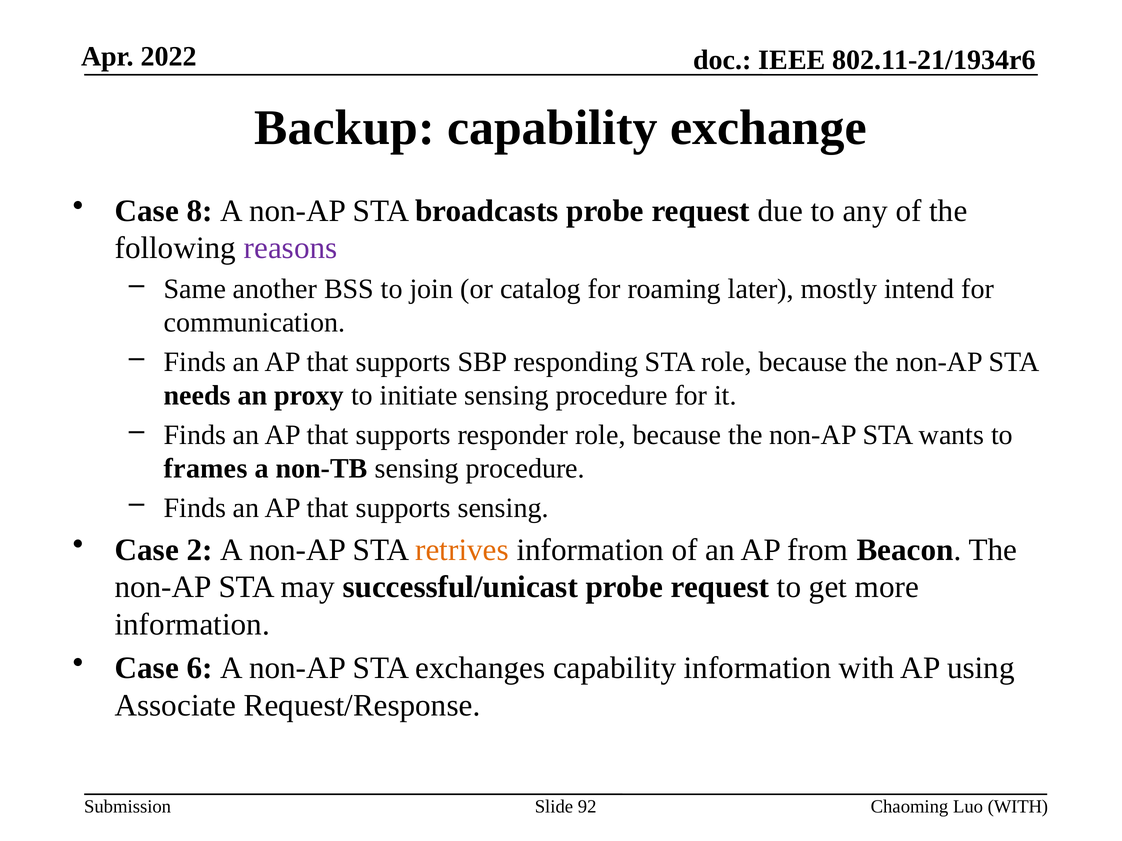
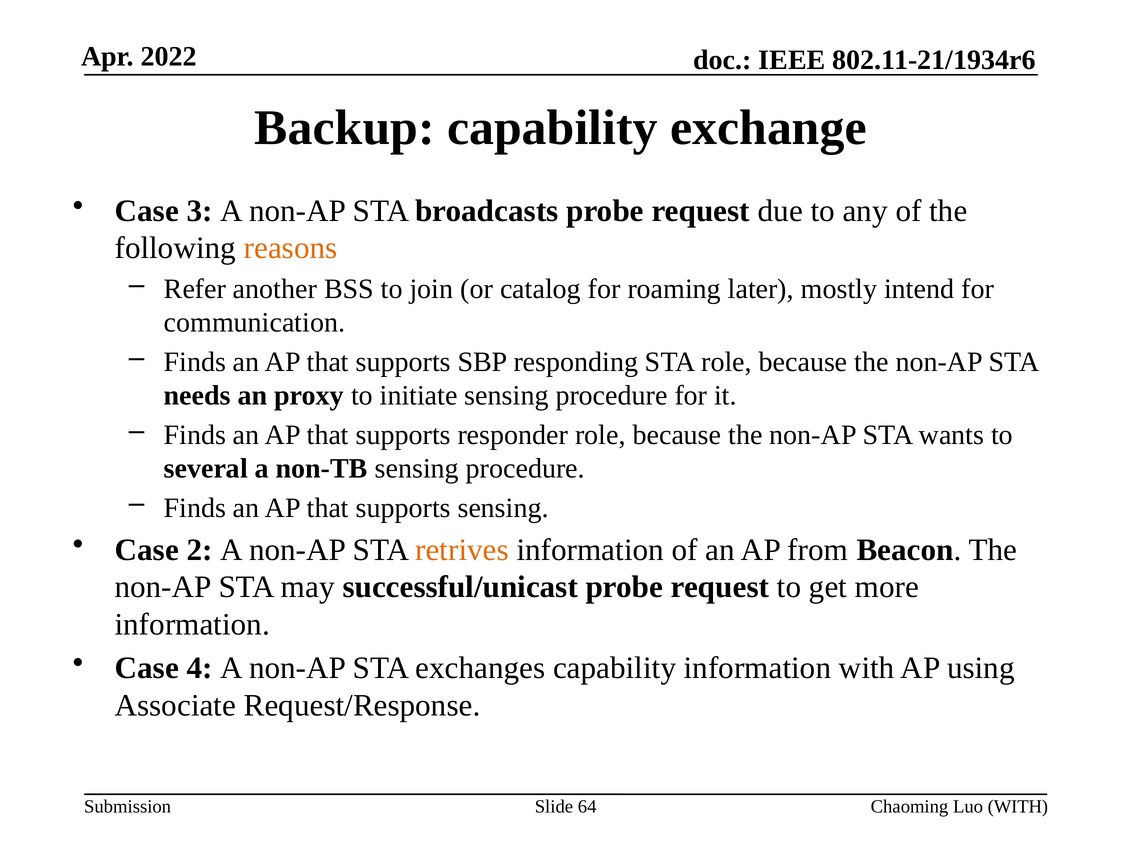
8: 8 -> 3
reasons colour: purple -> orange
Same: Same -> Refer
frames: frames -> several
6: 6 -> 4
92: 92 -> 64
